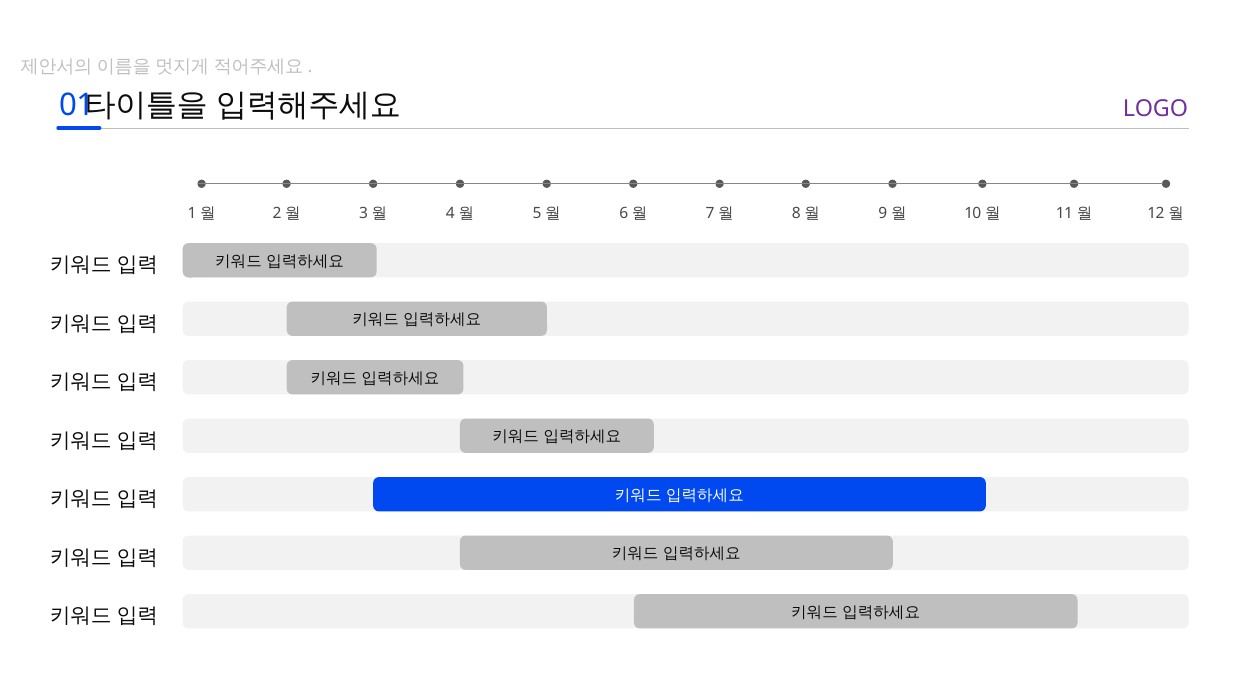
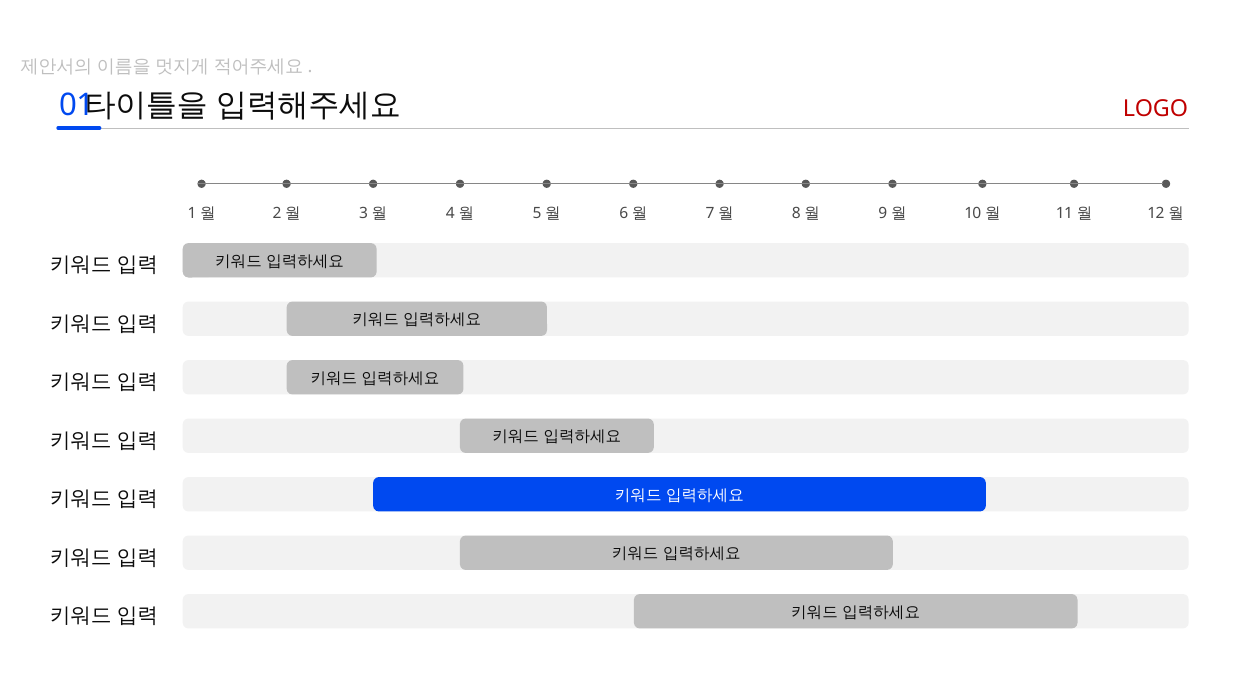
LOGO colour: purple -> red
